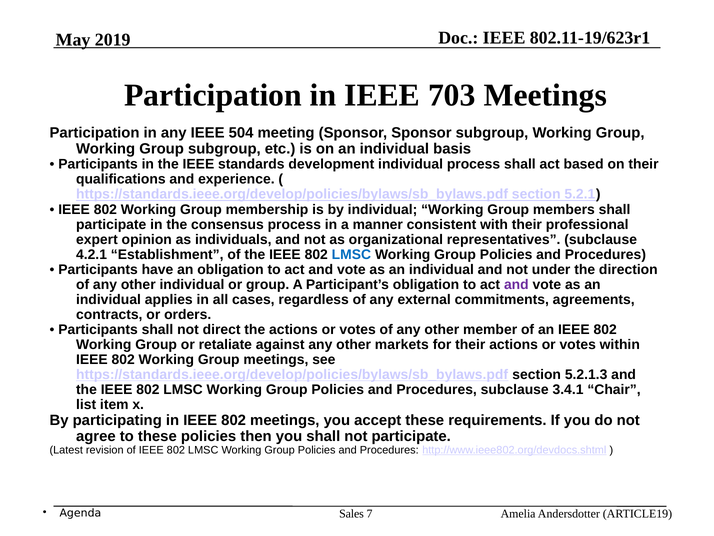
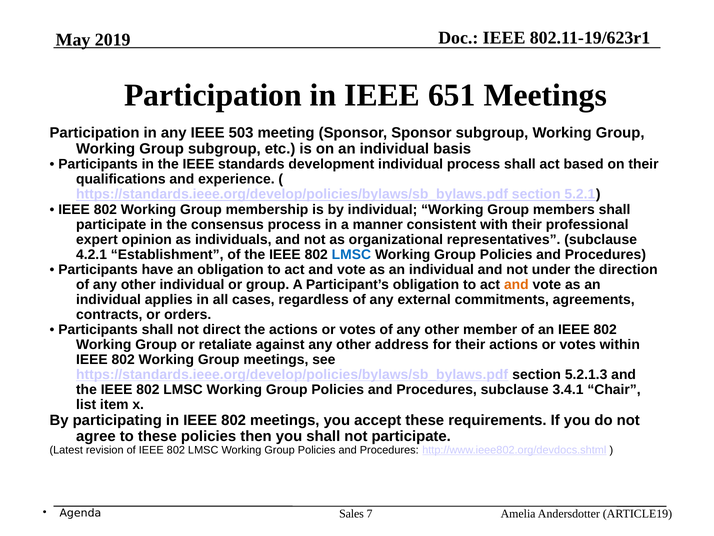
703: 703 -> 651
504: 504 -> 503
and at (516, 284) colour: purple -> orange
markets: markets -> address
